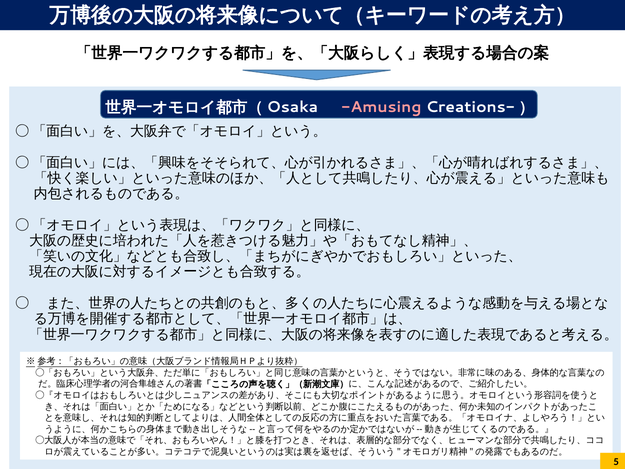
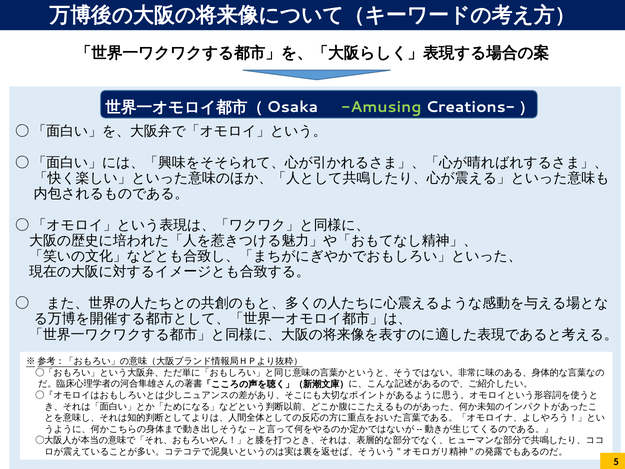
Amusing colour: pink -> light green
